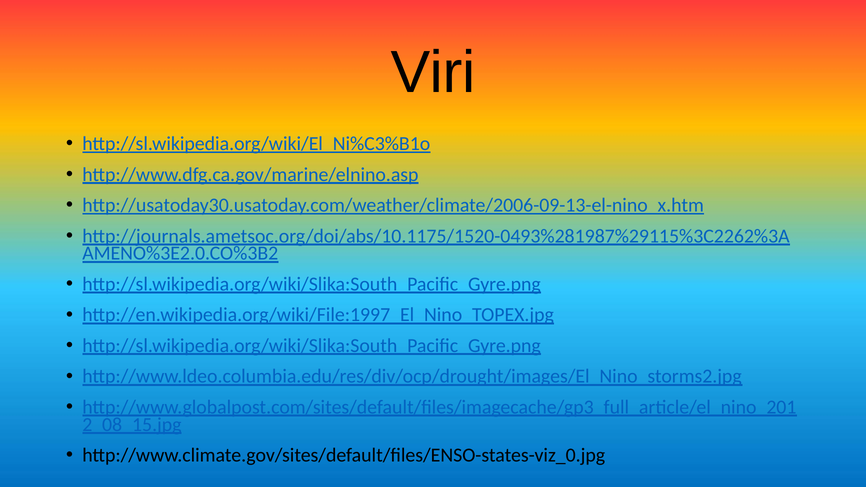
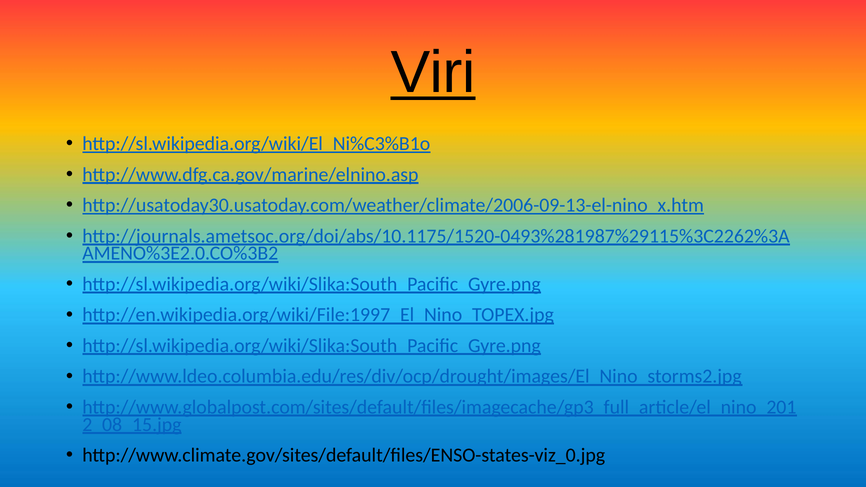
Viri underline: none -> present
